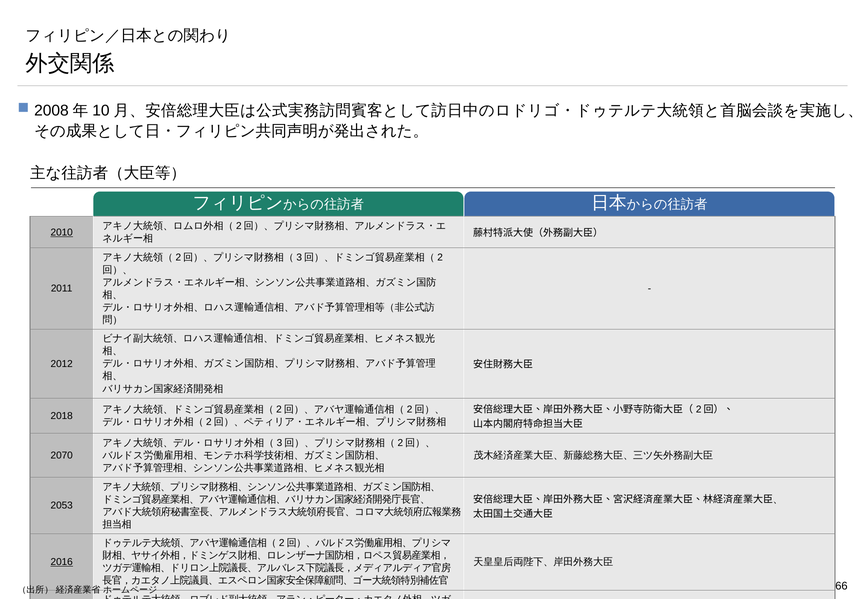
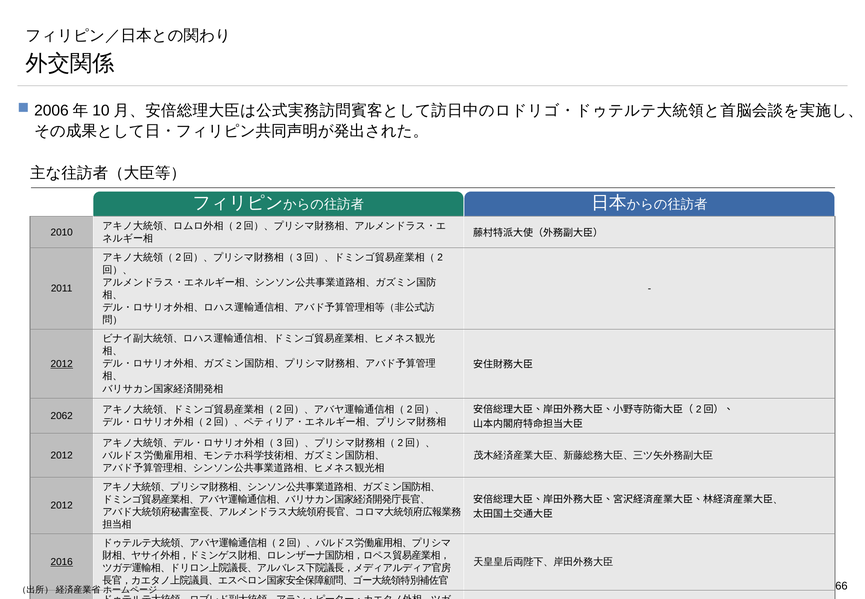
2008: 2008 -> 2006
2010 underline: present -> none
2012 at (62, 364) underline: none -> present
2018 at (62, 416): 2018 -> 2062
2070 at (62, 455): 2070 -> 2012
2053 at (62, 505): 2053 -> 2012
